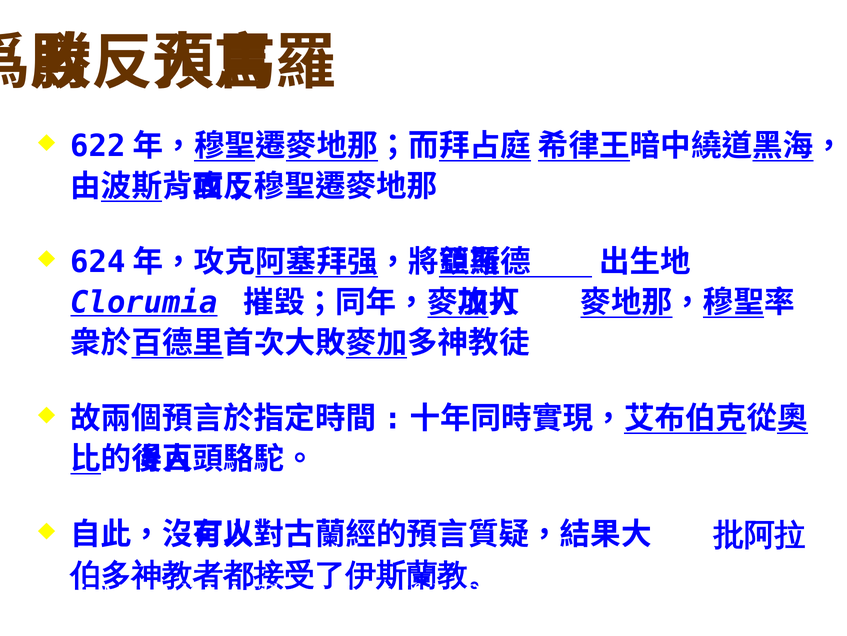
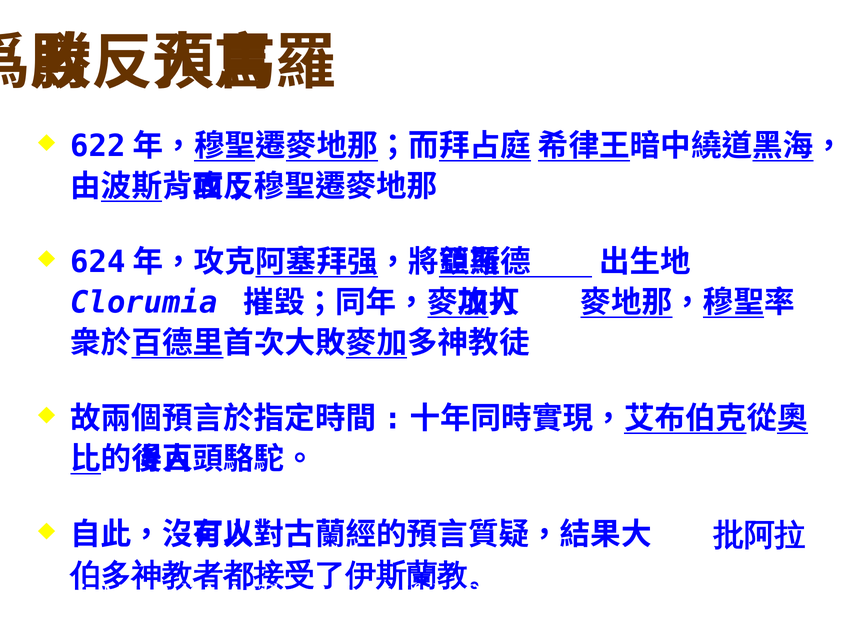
Clorumia underline: present -> none
